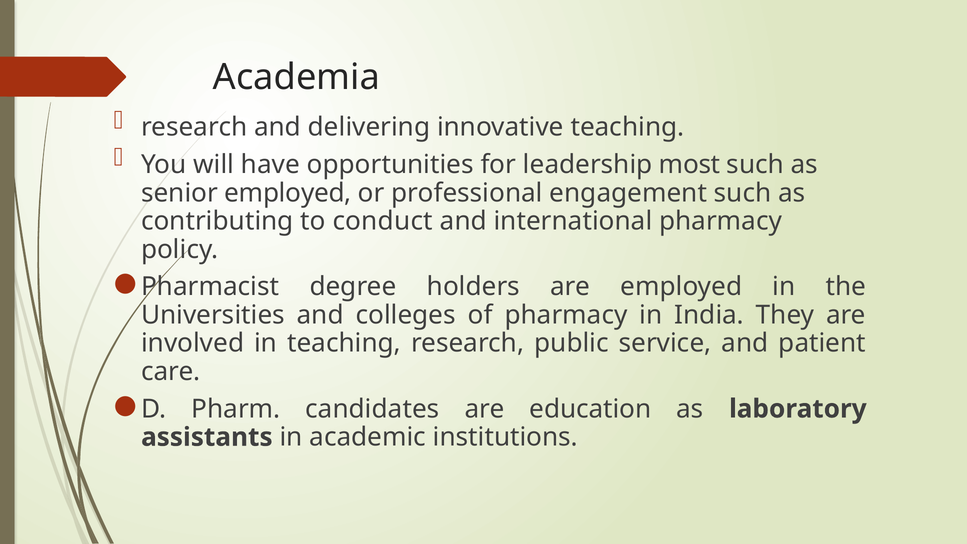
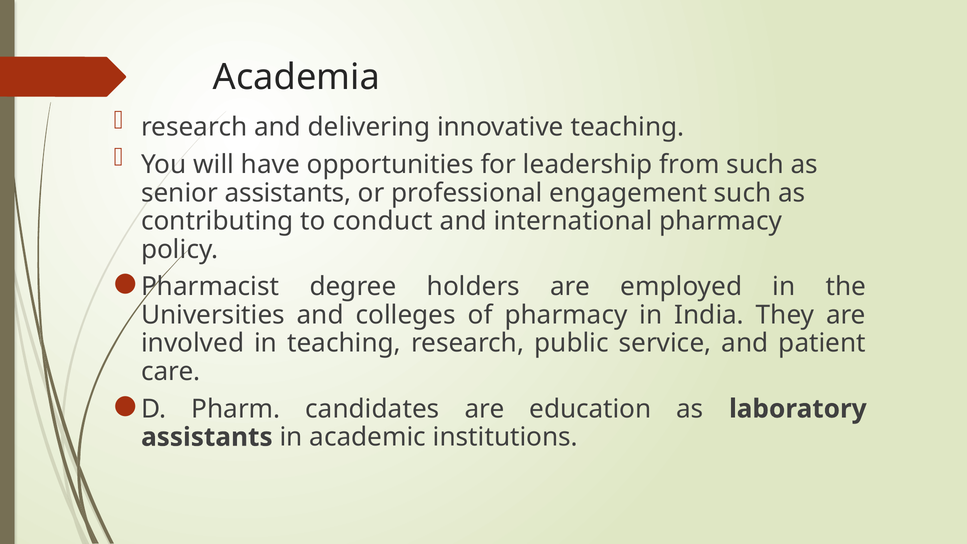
most: most -> from
senior employed: employed -> assistants
